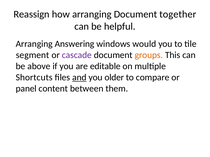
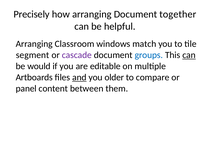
Reassign: Reassign -> Precisely
Answering: Answering -> Classroom
would: would -> match
groups colour: orange -> blue
can at (189, 55) underline: none -> present
above: above -> would
Shortcuts: Shortcuts -> Artboards
